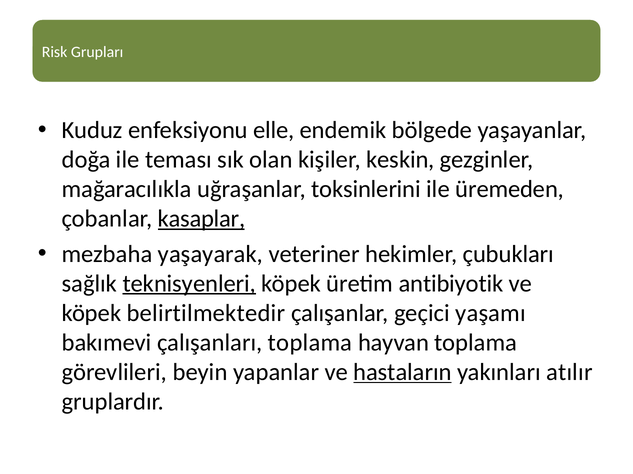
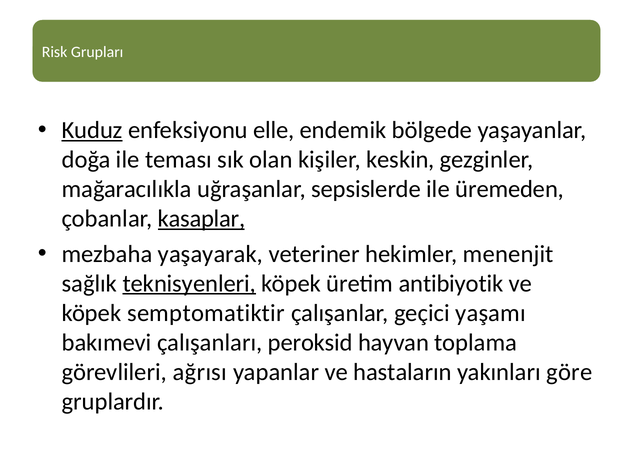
Kuduz underline: none -> present
toksinlerini: toksinlerini -> sepsislerde
çubukları: çubukları -> menenjit
belirtilmektedir: belirtilmektedir -> semptomatiktir
çalışanları toplama: toplama -> peroksid
beyin: beyin -> ağrısı
hastaların underline: present -> none
atılır: atılır -> göre
